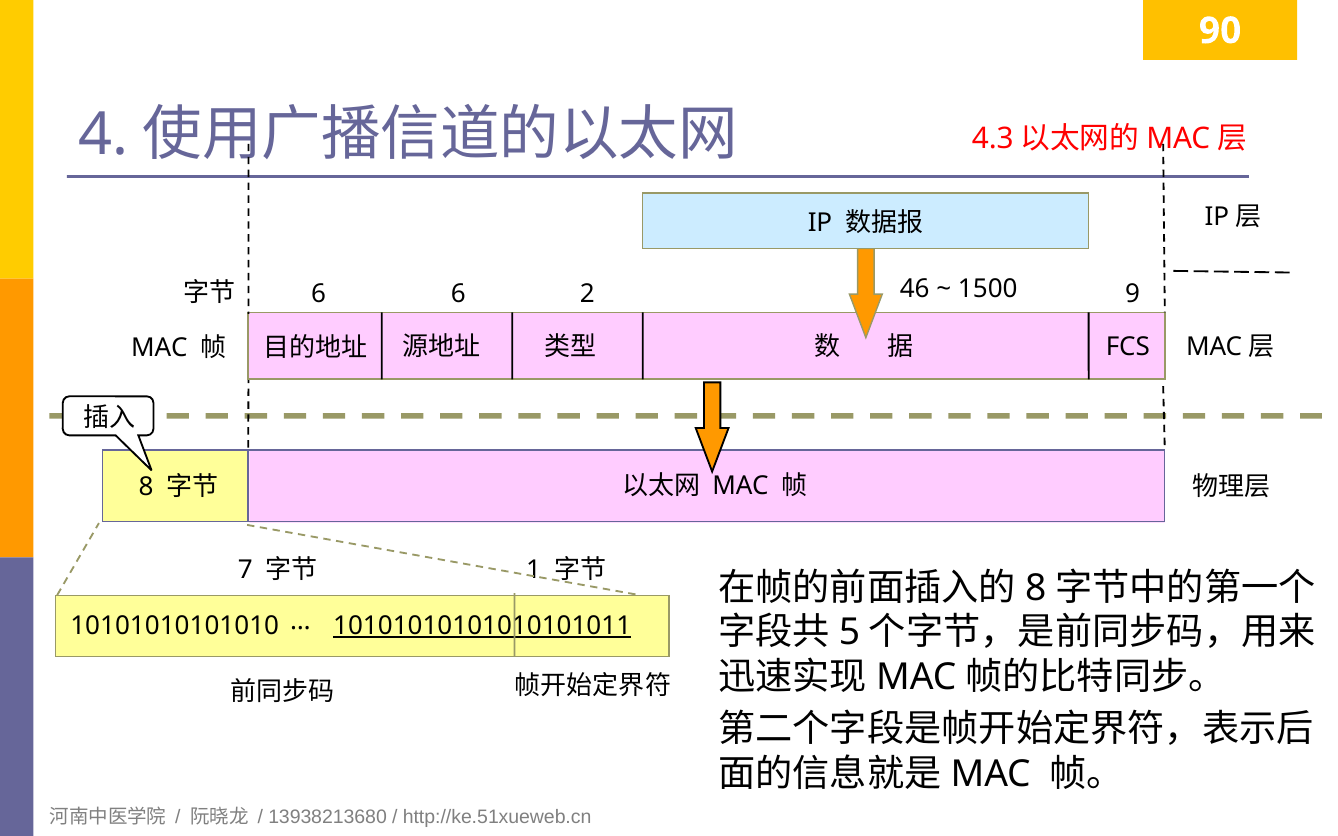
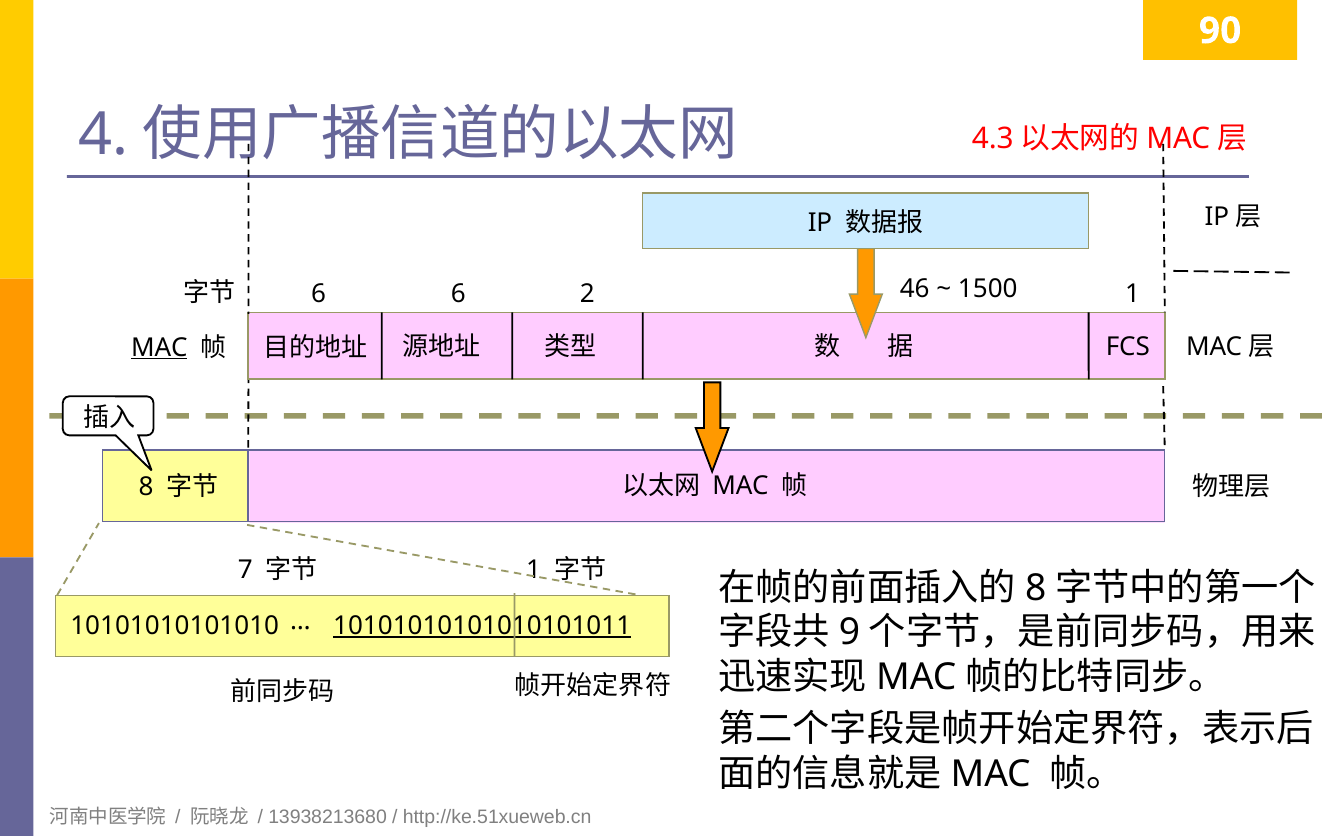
2 9: 9 -> 1
MAC at (159, 348) underline: none -> present
5: 5 -> 9
